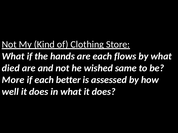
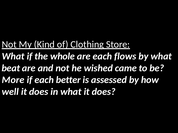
hands: hands -> whole
died: died -> beat
same: same -> came
